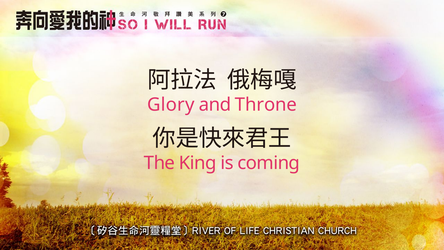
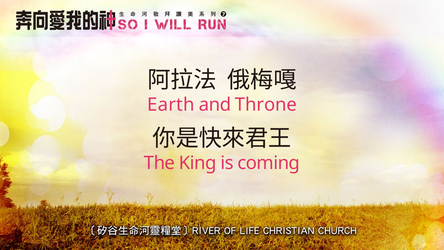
Glory: Glory -> Earth
